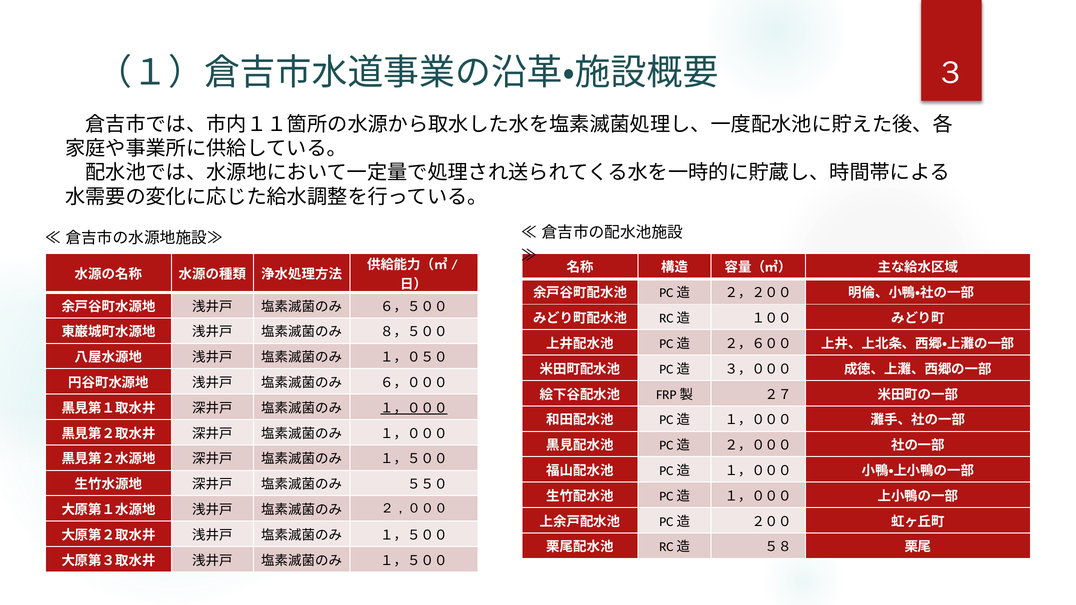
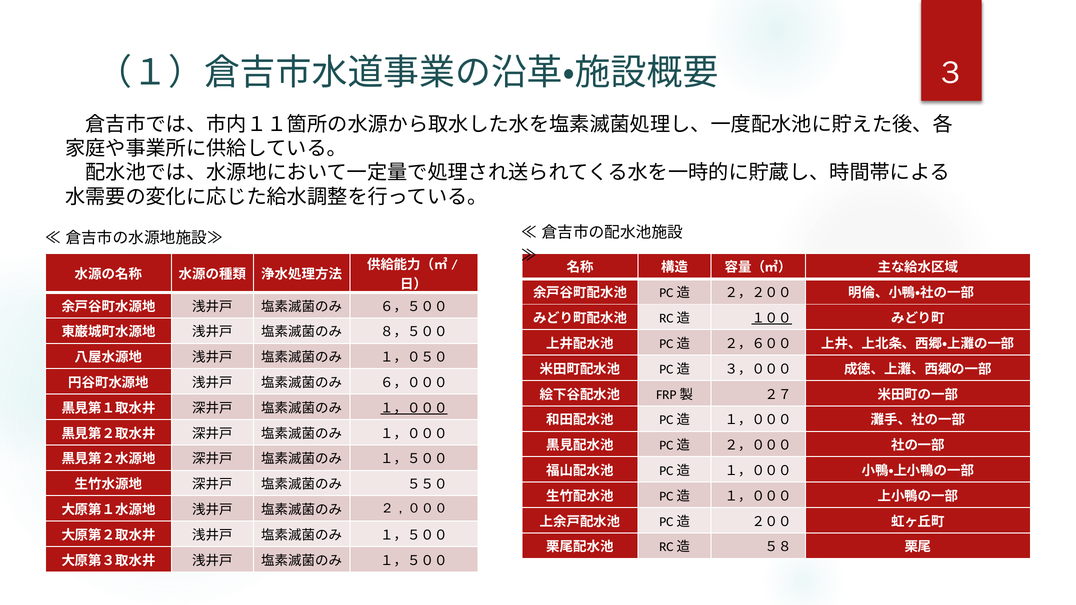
１００ underline: none -> present
